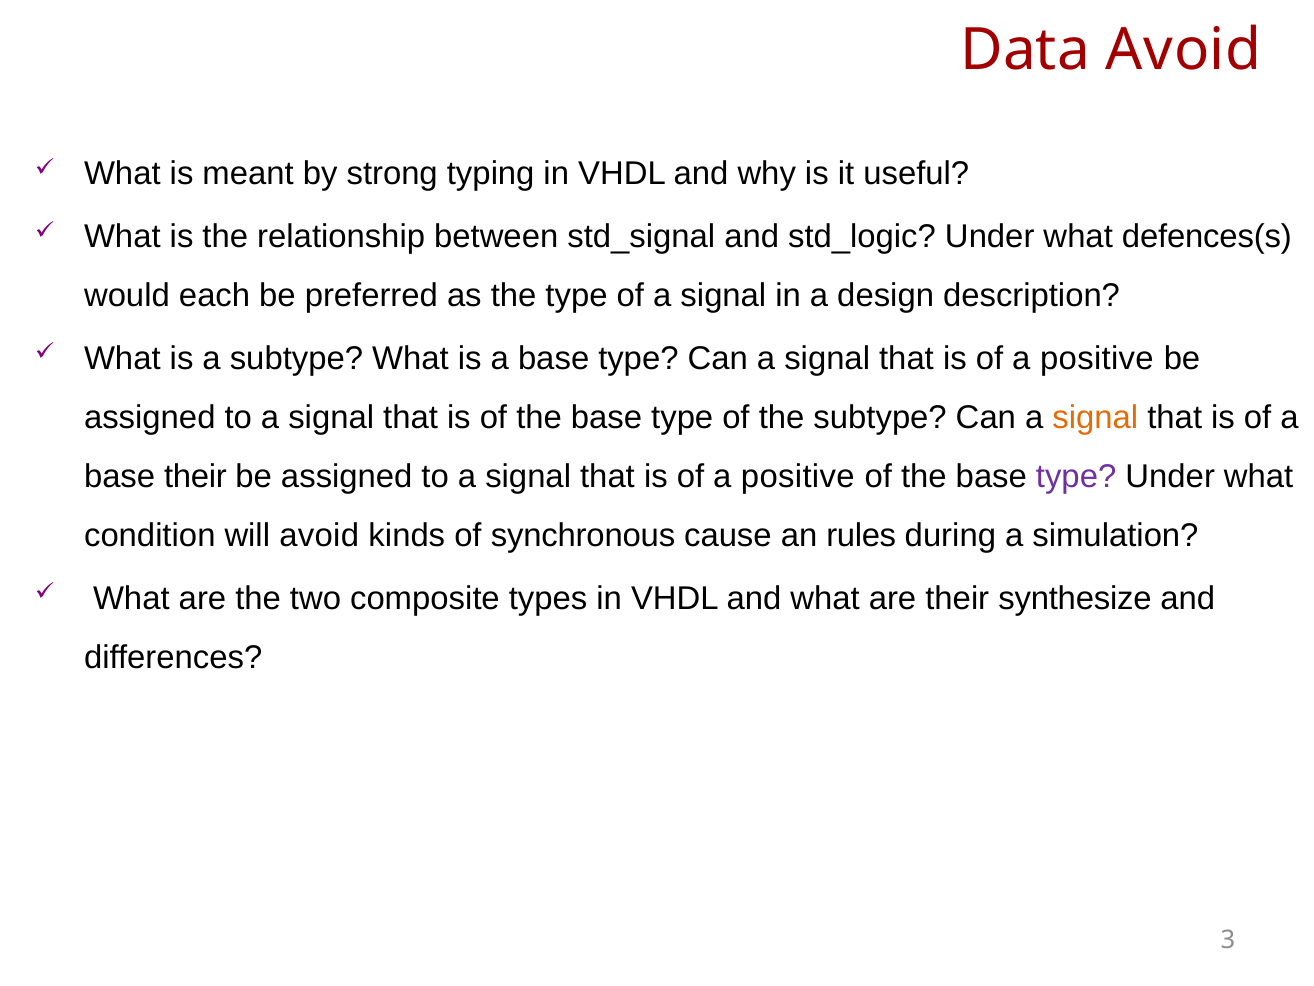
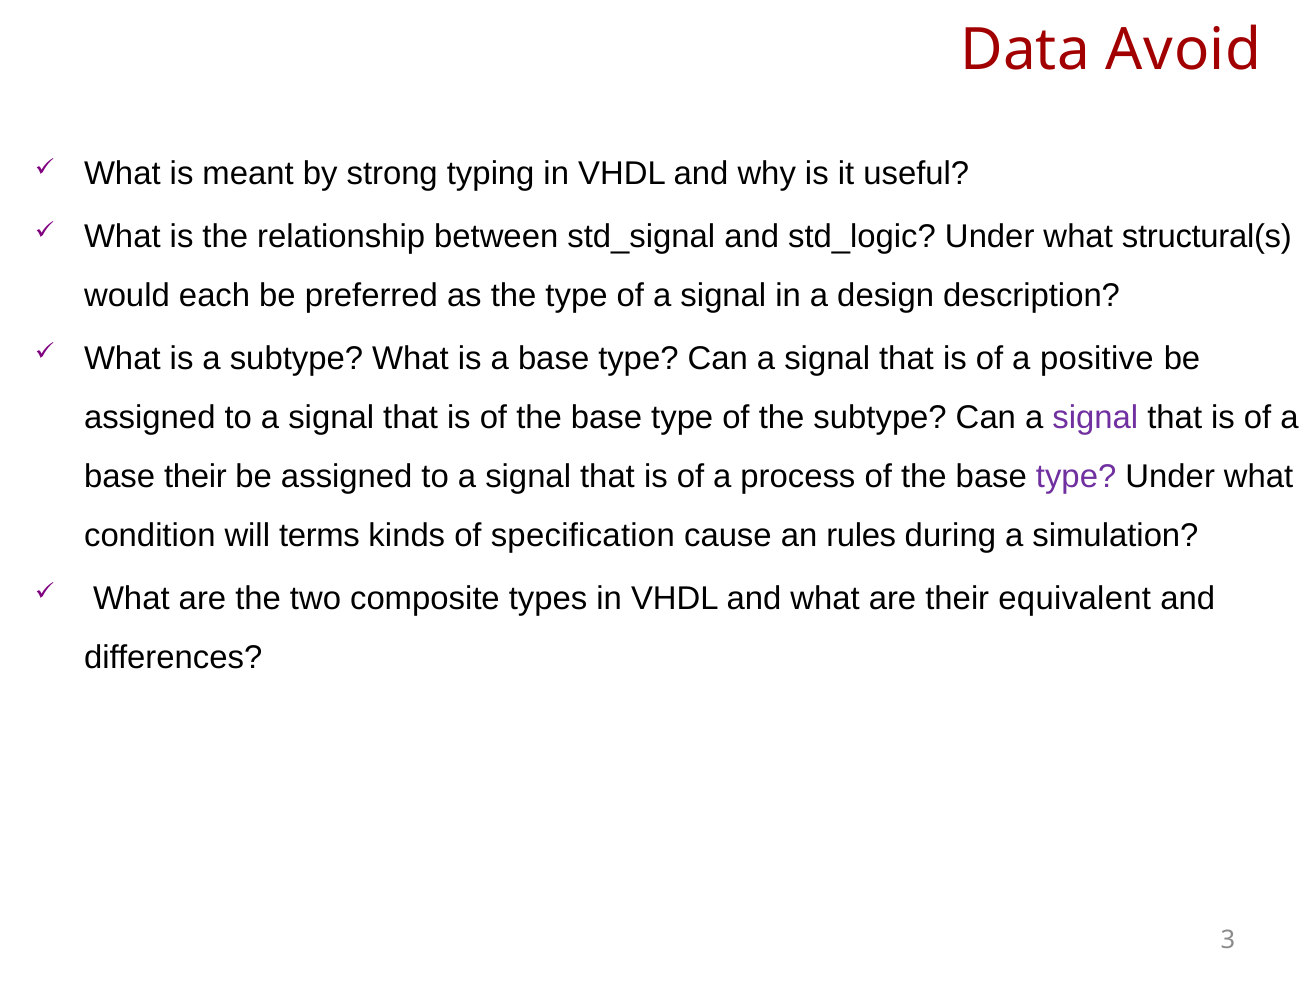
defences(s: defences(s -> structural(s
signal at (1095, 417) colour: orange -> purple
positive at (798, 476): positive -> process
will avoid: avoid -> terms
synchronous: synchronous -> specification
synthesize: synthesize -> equivalent
